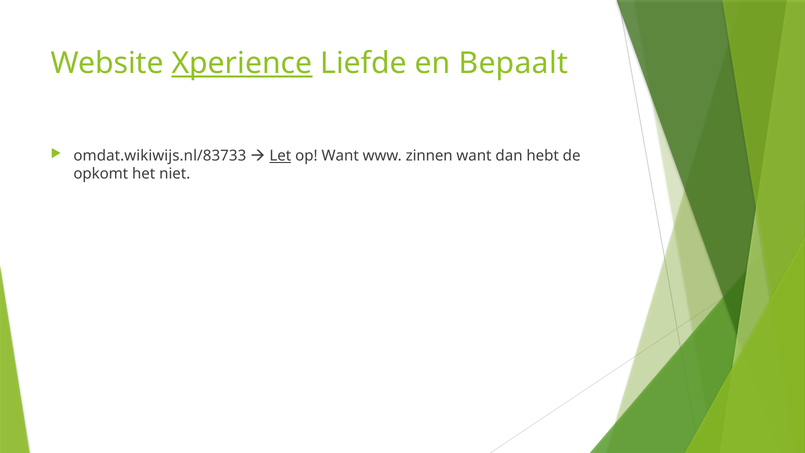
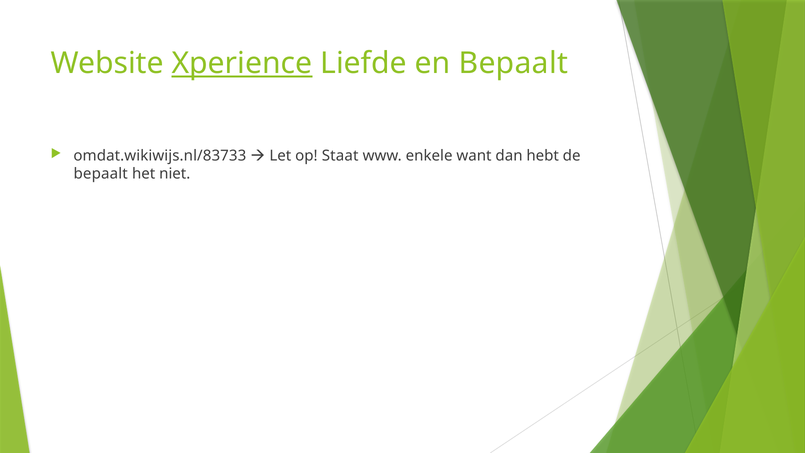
Let underline: present -> none
op Want: Want -> Staat
zinnen: zinnen -> enkele
opkomt at (101, 174): opkomt -> bepaalt
